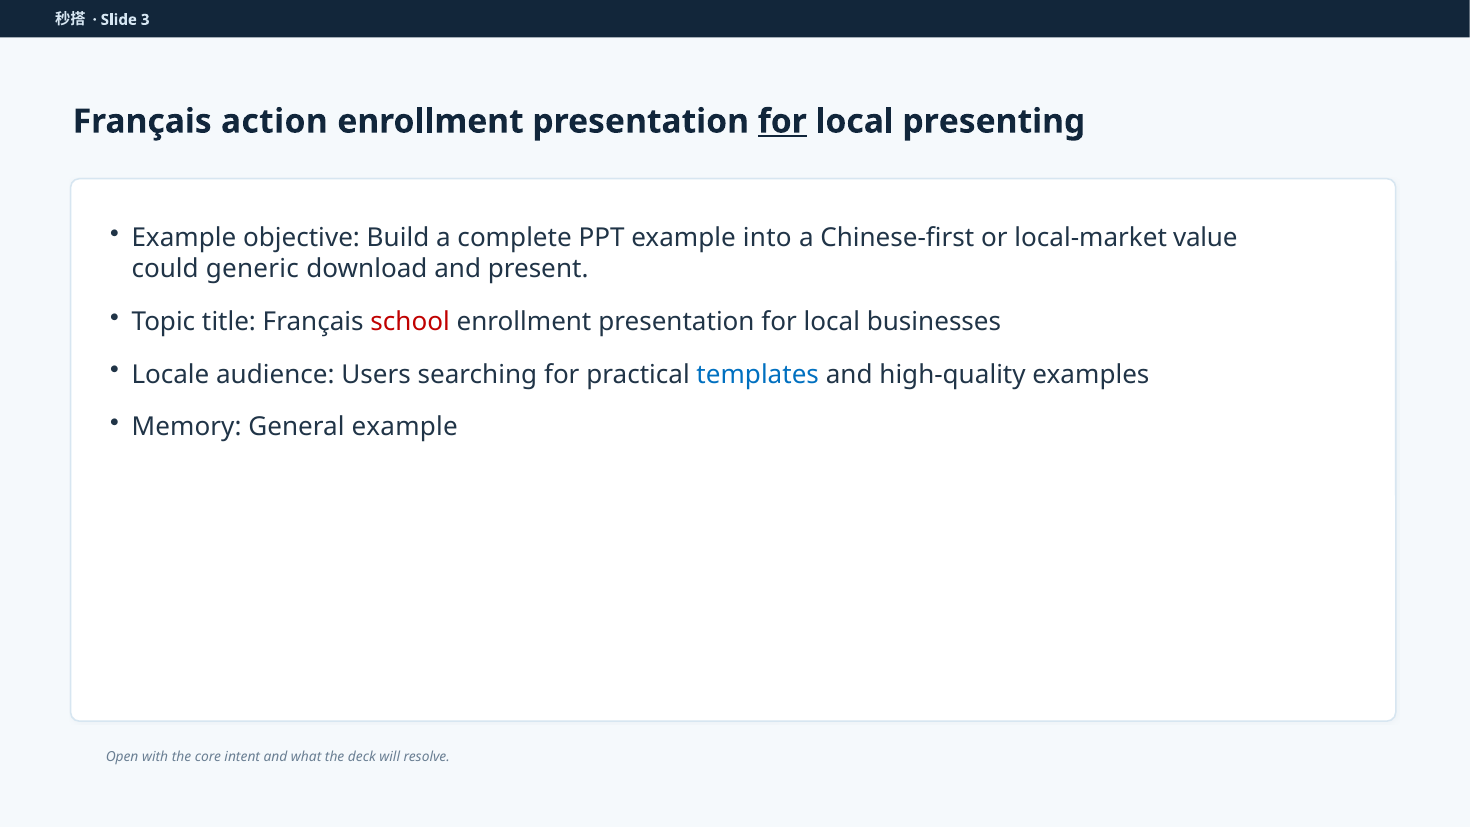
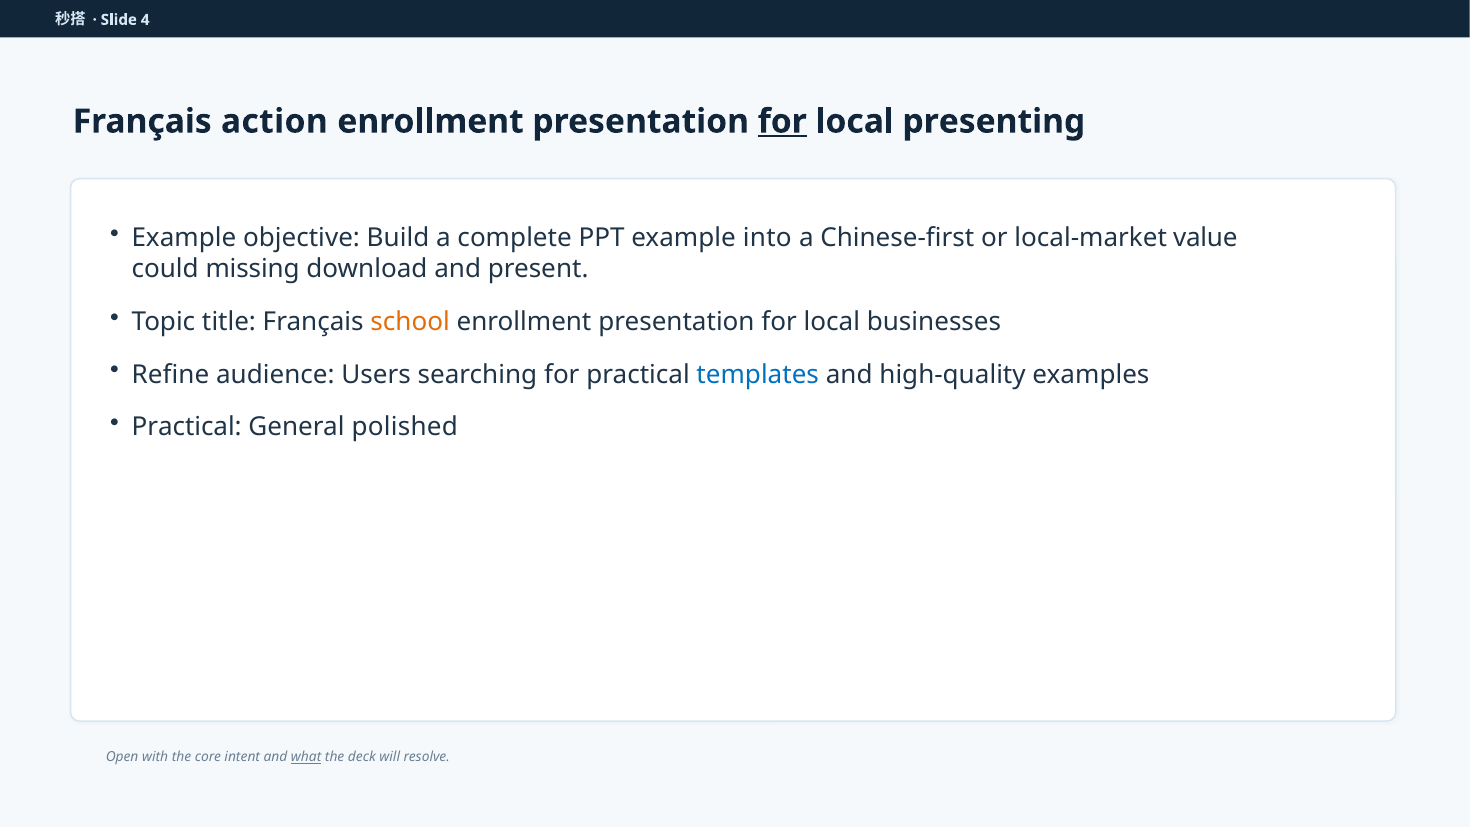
3: 3 -> 4
generic: generic -> missing
school colour: red -> orange
Locale: Locale -> Refine
Memory at (187, 427): Memory -> Practical
General example: example -> polished
what underline: none -> present
